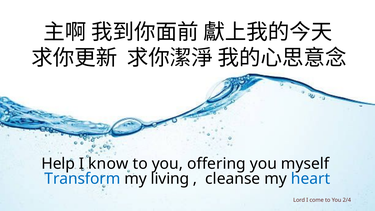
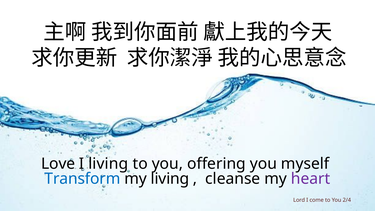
Help: Help -> Love
I know: know -> living
heart colour: blue -> purple
